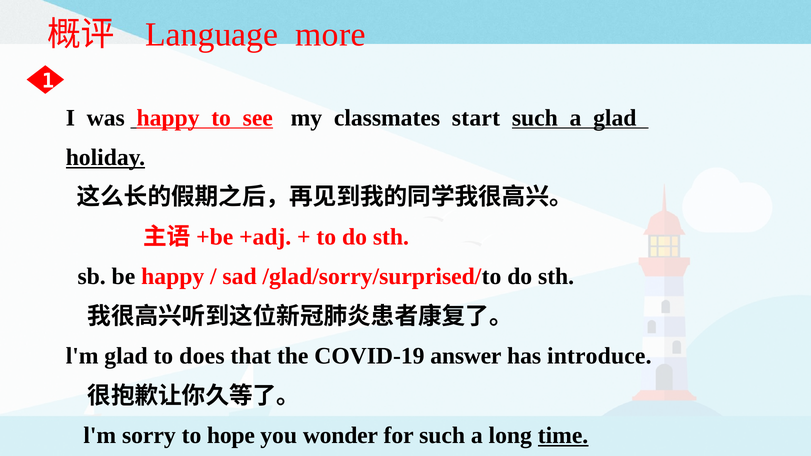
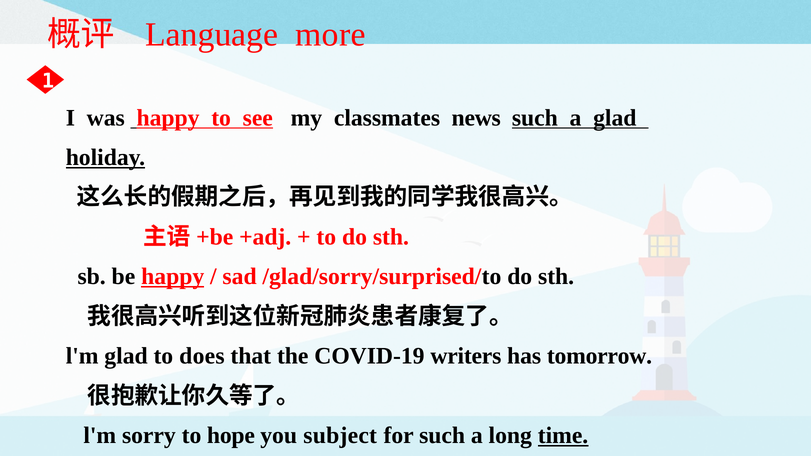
start: start -> news
happy at (173, 277) underline: none -> present
answer: answer -> writers
introduce: introduce -> tomorrow
wonder: wonder -> subject
